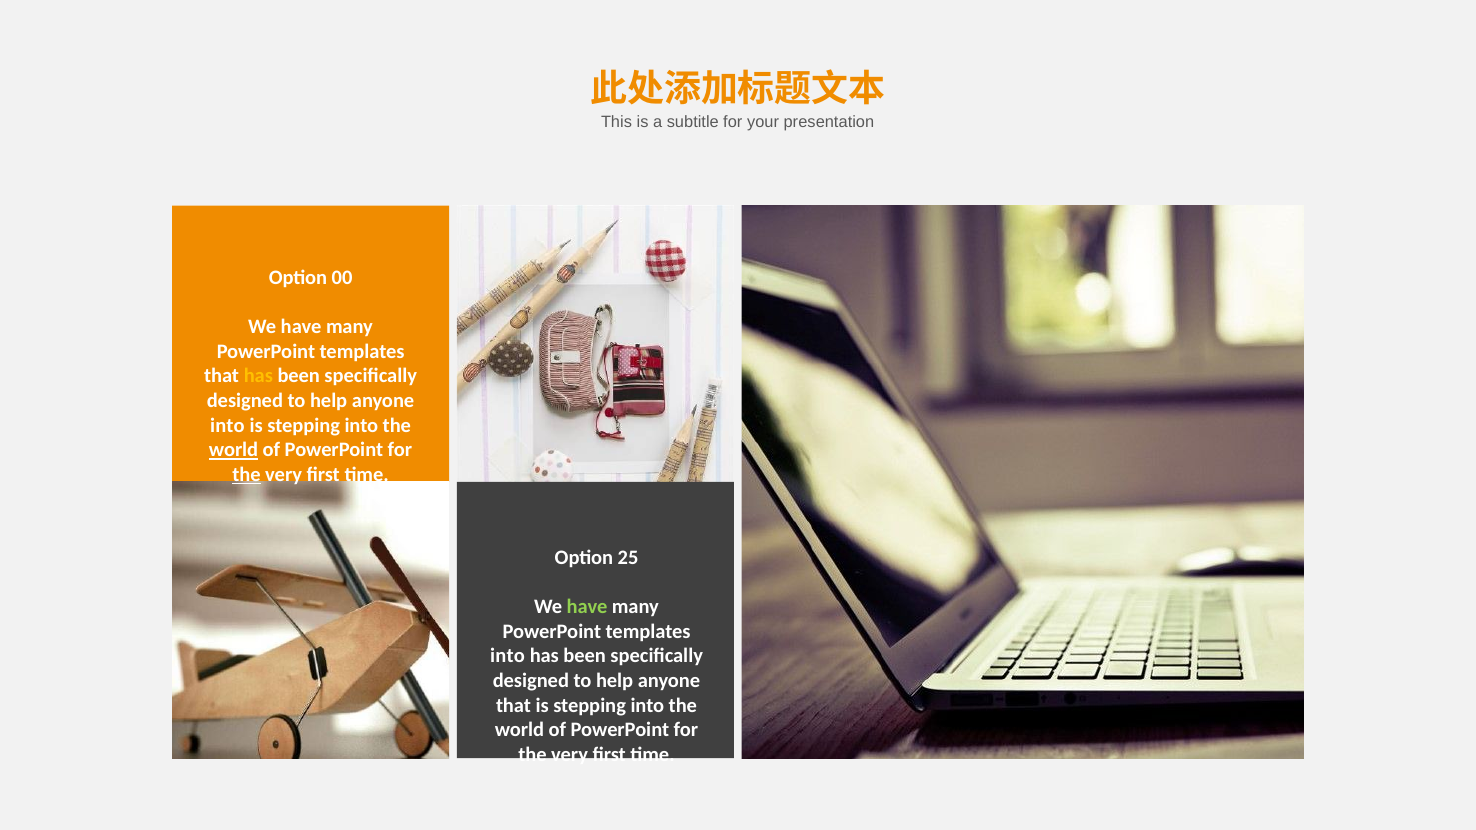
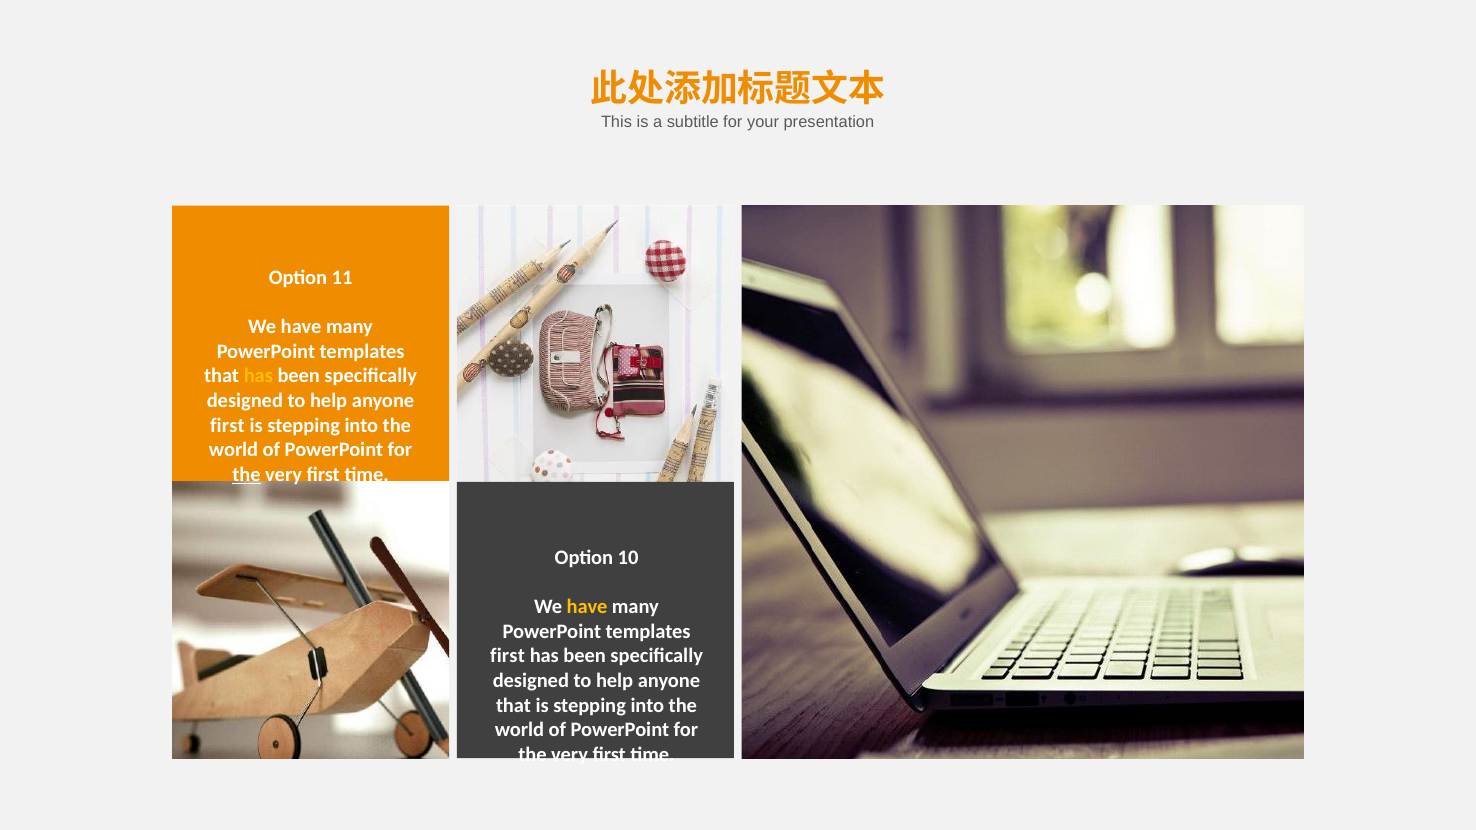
00: 00 -> 11
into at (227, 425): into -> first
world at (234, 450) underline: present -> none
25: 25 -> 10
have at (587, 607) colour: light green -> yellow
into at (508, 656): into -> first
